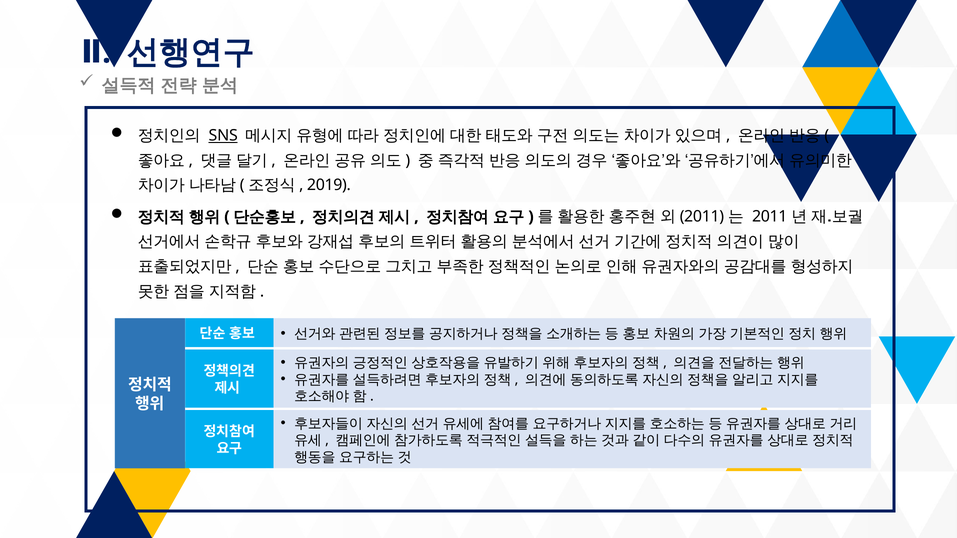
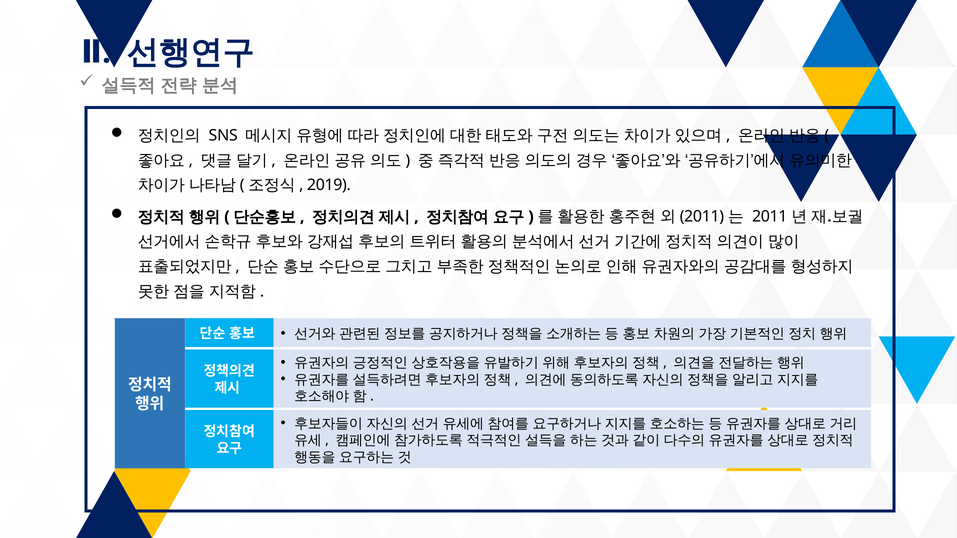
SNS underline: present -> none
